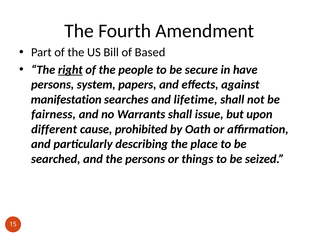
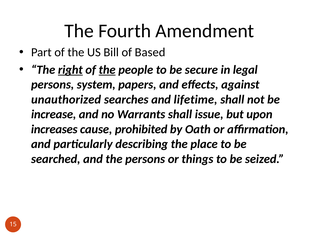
the at (107, 70) underline: none -> present
have: have -> legal
manifestation: manifestation -> unauthorized
fairness: fairness -> increase
different: different -> increases
